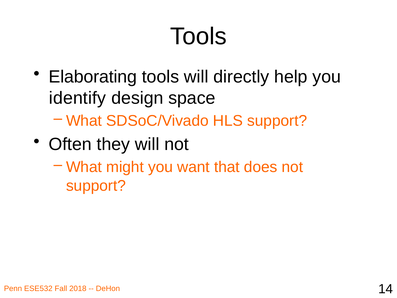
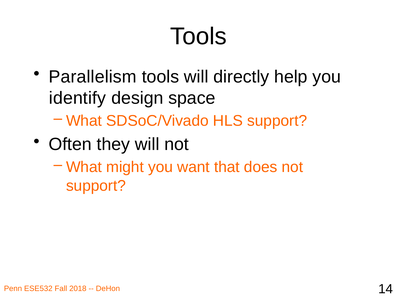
Elaborating: Elaborating -> Parallelism
